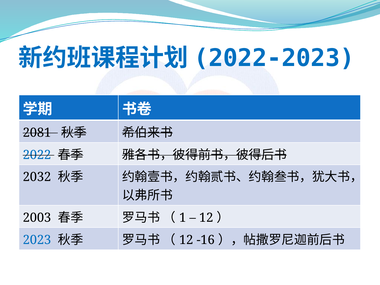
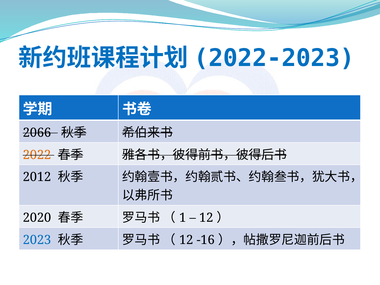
2081: 2081 -> 2066
2022 colour: blue -> orange
2032: 2032 -> 2012
2003: 2003 -> 2020
